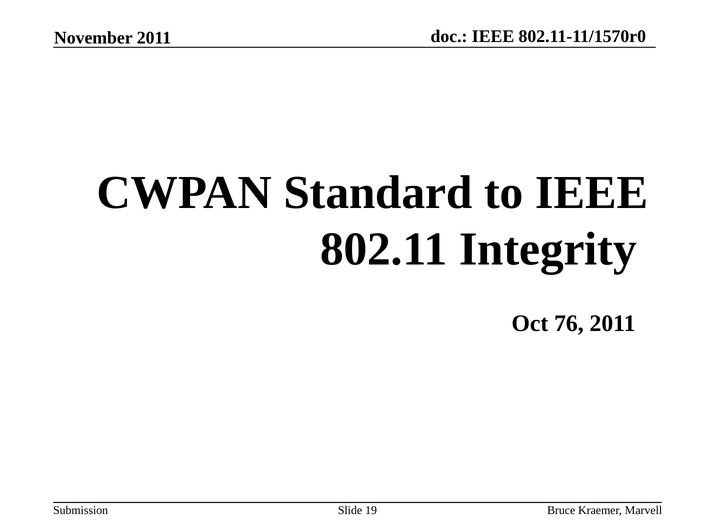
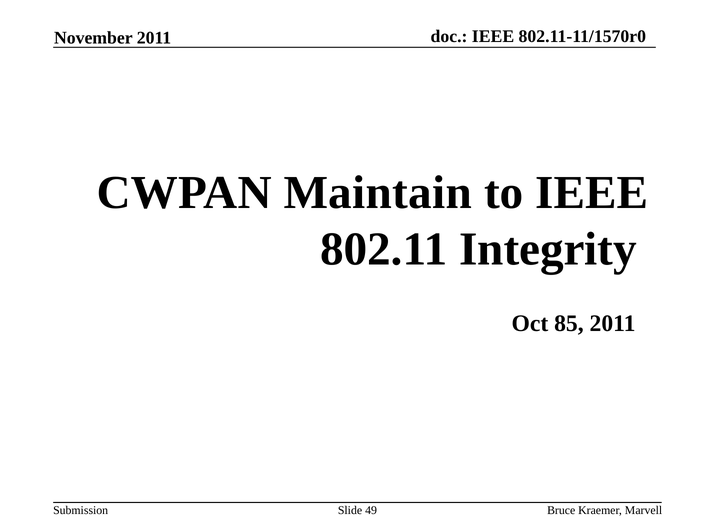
Standard: Standard -> Maintain
76: 76 -> 85
19: 19 -> 49
